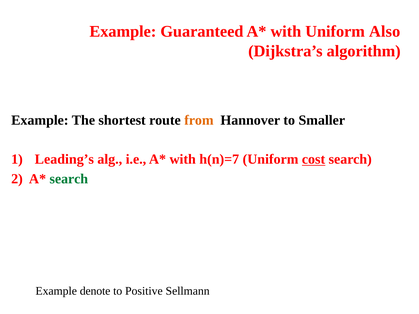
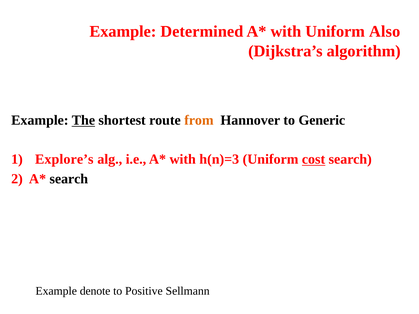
Guaranteed: Guaranteed -> Determined
The underline: none -> present
Smaller: Smaller -> Generic
Leading’s: Leading’s -> Explore’s
h(n)=7: h(n)=7 -> h(n)=3
search at (69, 179) colour: green -> black
